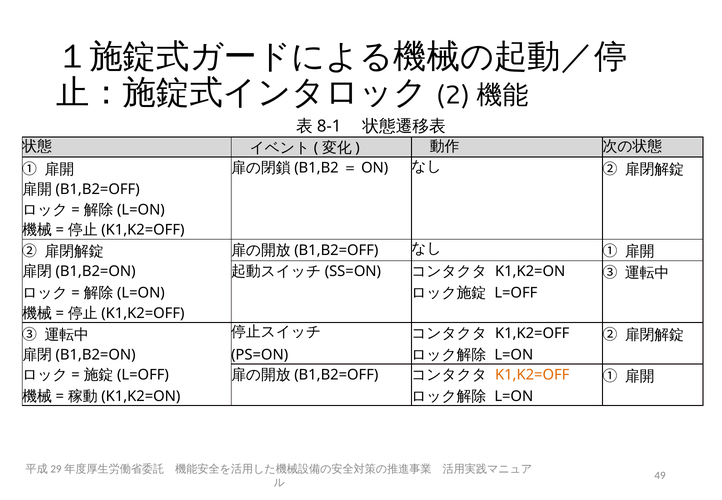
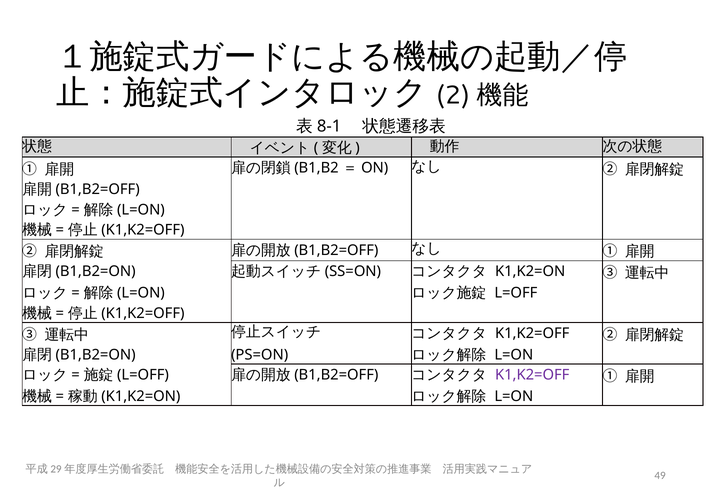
K1,K2=OFF at (532, 375) colour: orange -> purple
